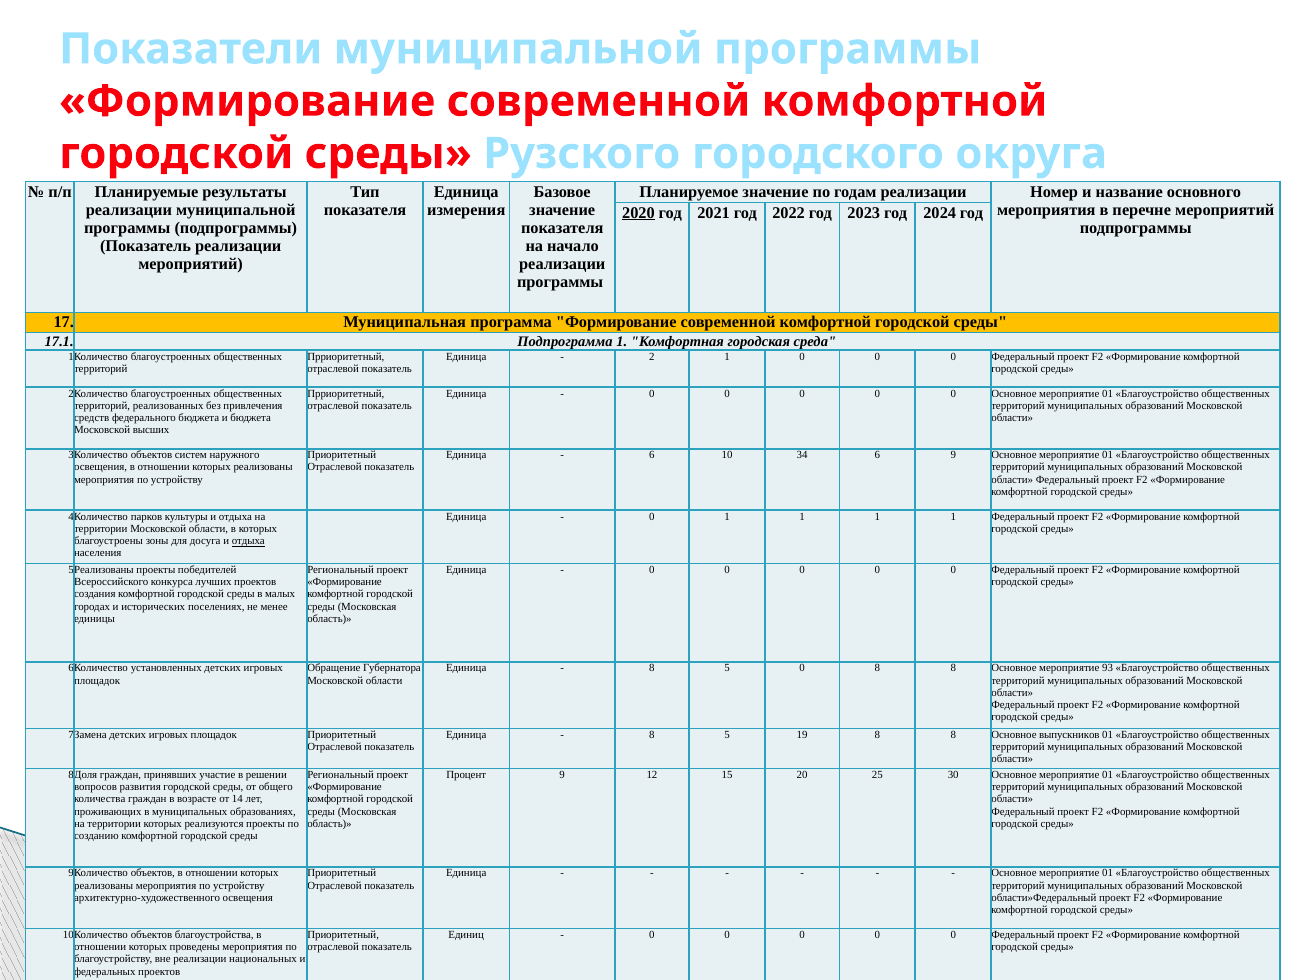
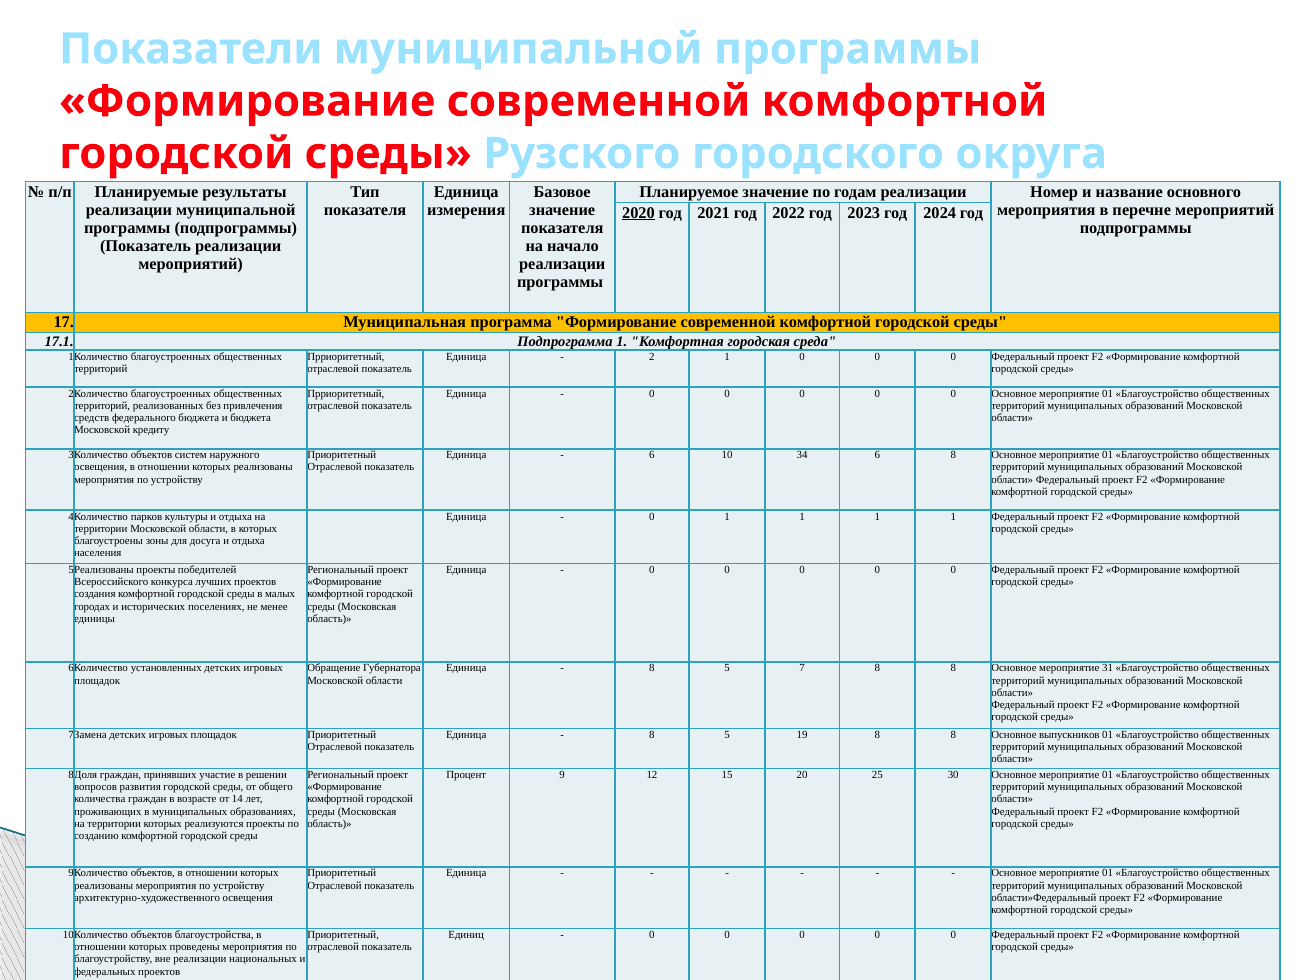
высших: высших -> кредиту
6 9: 9 -> 8
отдыха at (248, 541) underline: present -> none
5 0: 0 -> 7
93: 93 -> 31
